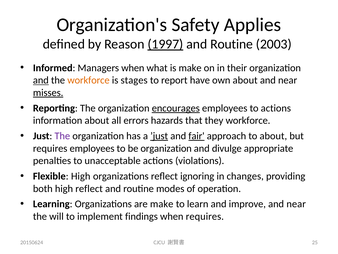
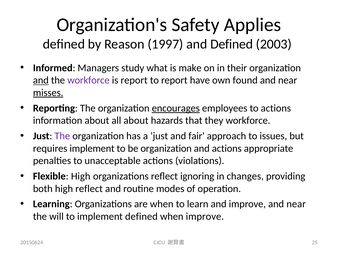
1997 underline: present -> none
Routine at (232, 44): Routine -> Defined
Managers when: when -> study
workforce at (88, 80) colour: orange -> purple
is stages: stages -> report
own about: about -> found
all errors: errors -> about
’just underline: present -> none
fair underline: present -> none
to about: about -> issues
requires employees: employees -> implement
and divulge: divulge -> actions
are make: make -> when
implement findings: findings -> defined
when requires: requires -> improve
